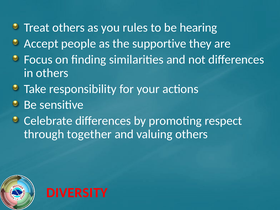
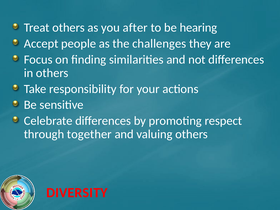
rules: rules -> after
supportive: supportive -> challenges
